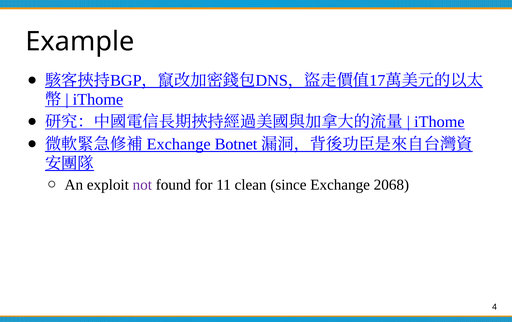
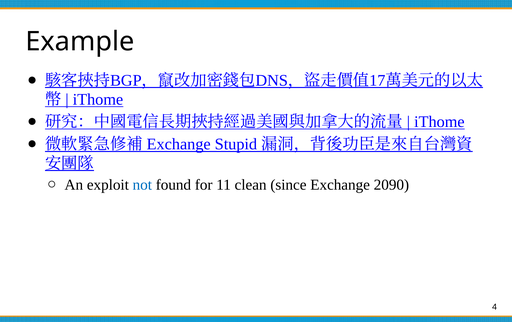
Botnet: Botnet -> Stupid
not colour: purple -> blue
2068: 2068 -> 2090
